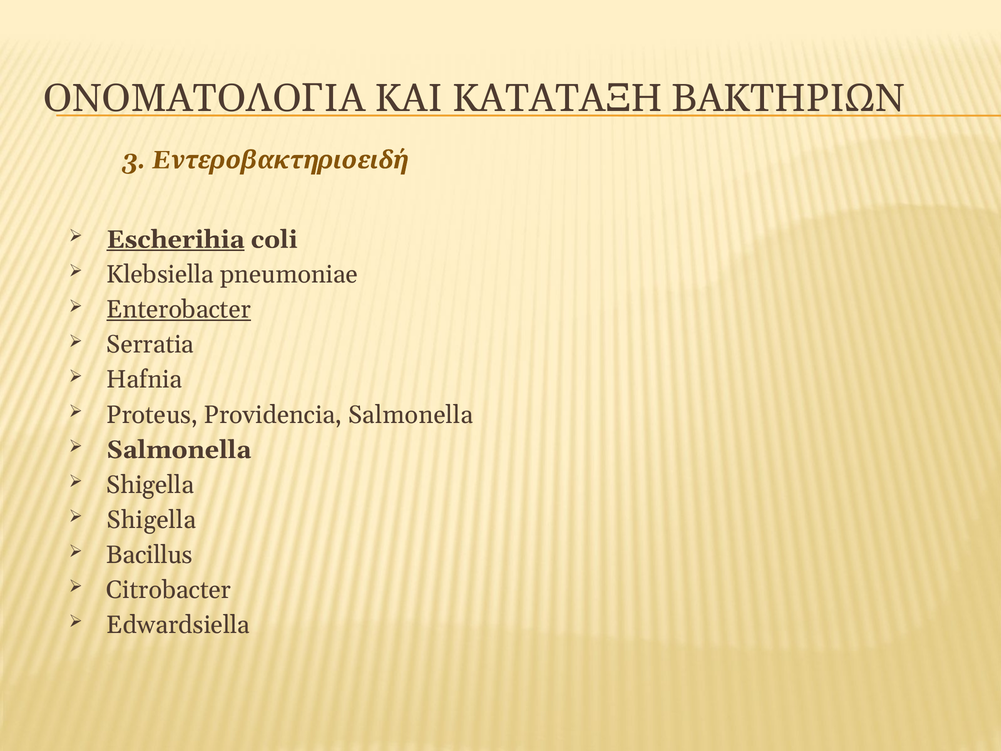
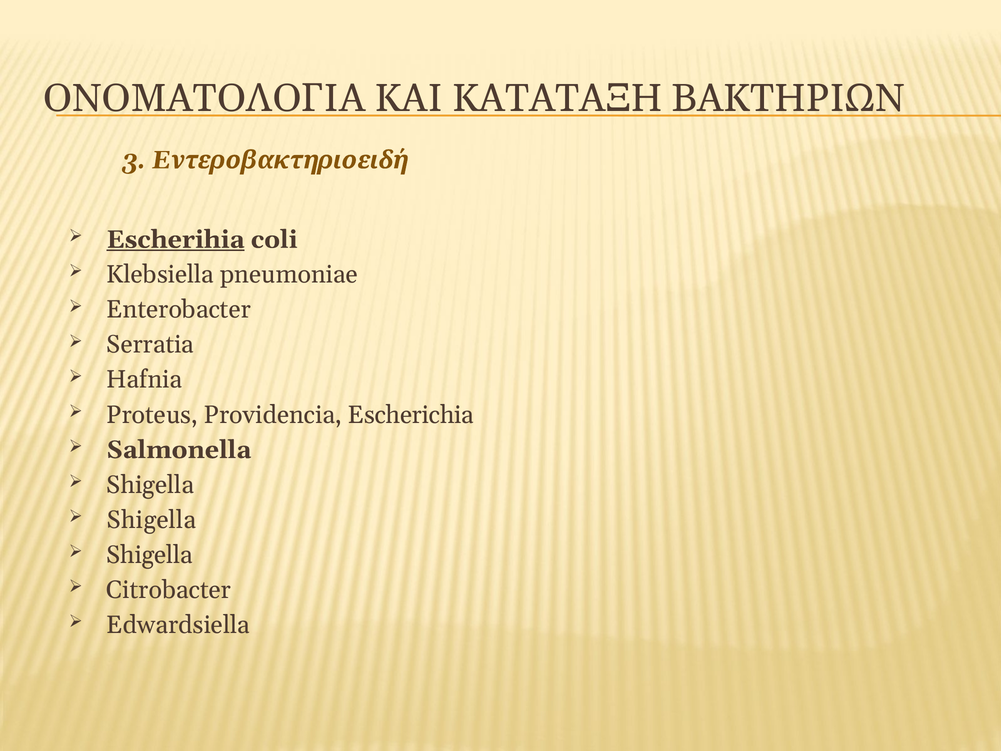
Enterobacter underline: present -> none
Providencia Salmonella: Salmonella -> Escherichia
Bacillus at (150, 555): Bacillus -> Shigella
